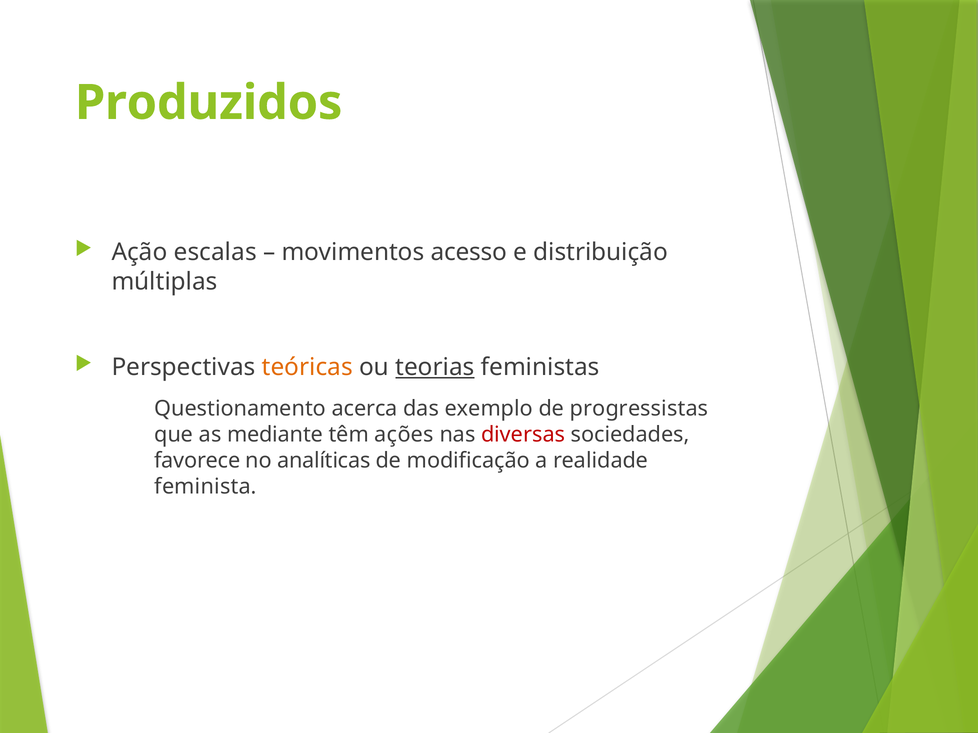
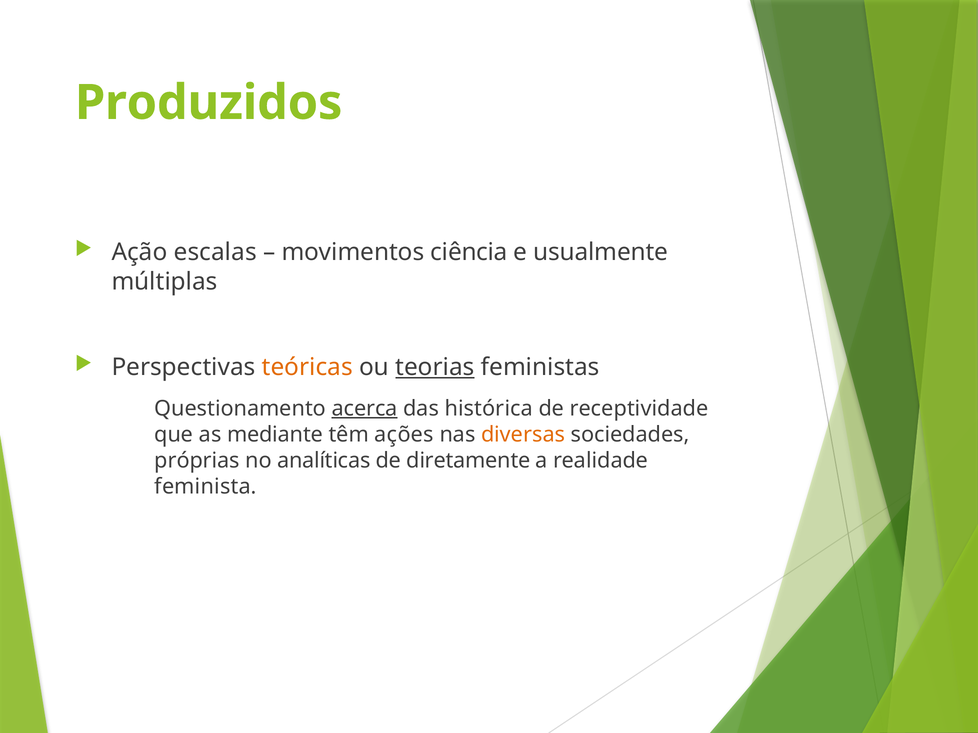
acesso: acesso -> ciência
distribuição: distribuição -> usualmente
acerca underline: none -> present
exemplo: exemplo -> histórica
progressistas: progressistas -> receptividade
diversas colour: red -> orange
favorece: favorece -> próprias
modificação: modificação -> diretamente
